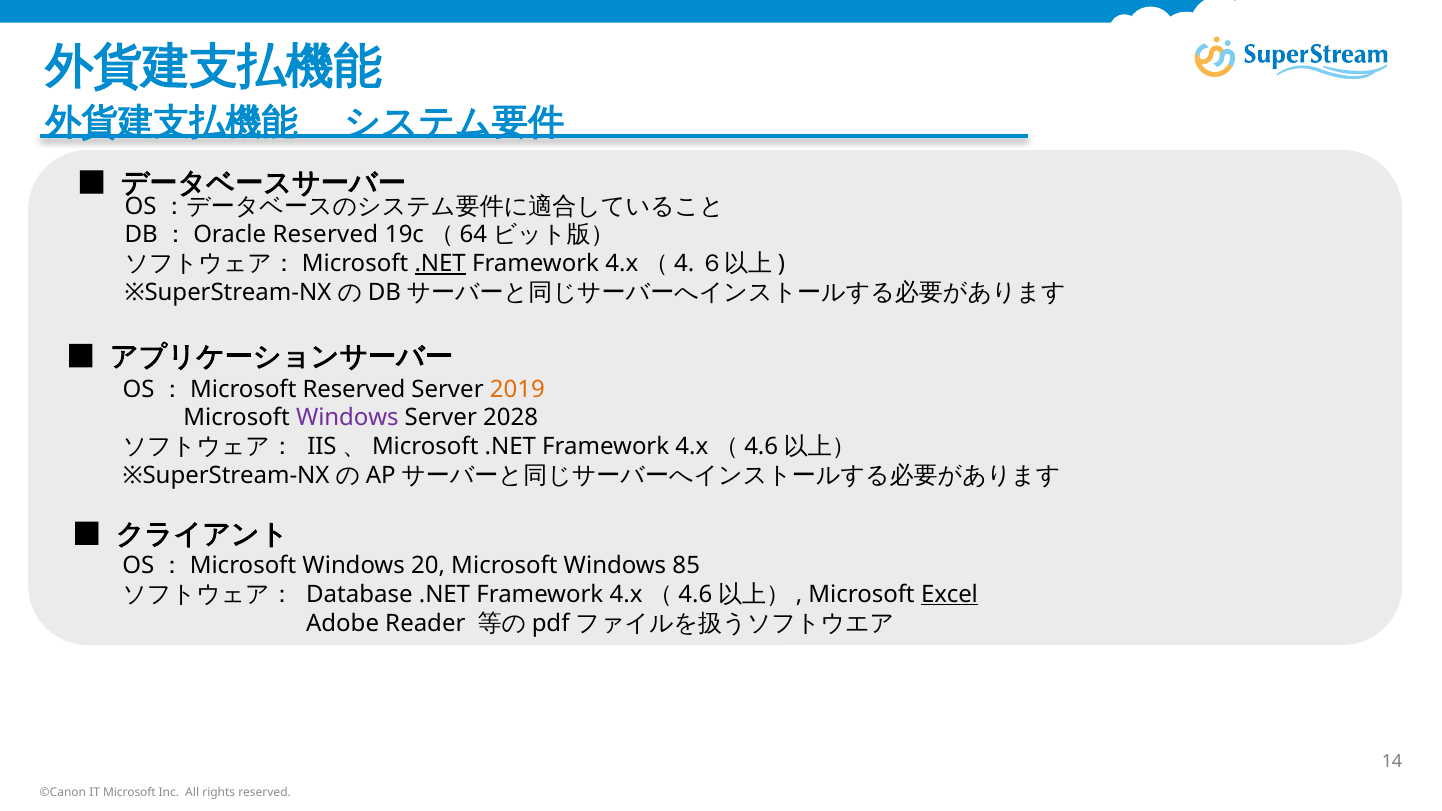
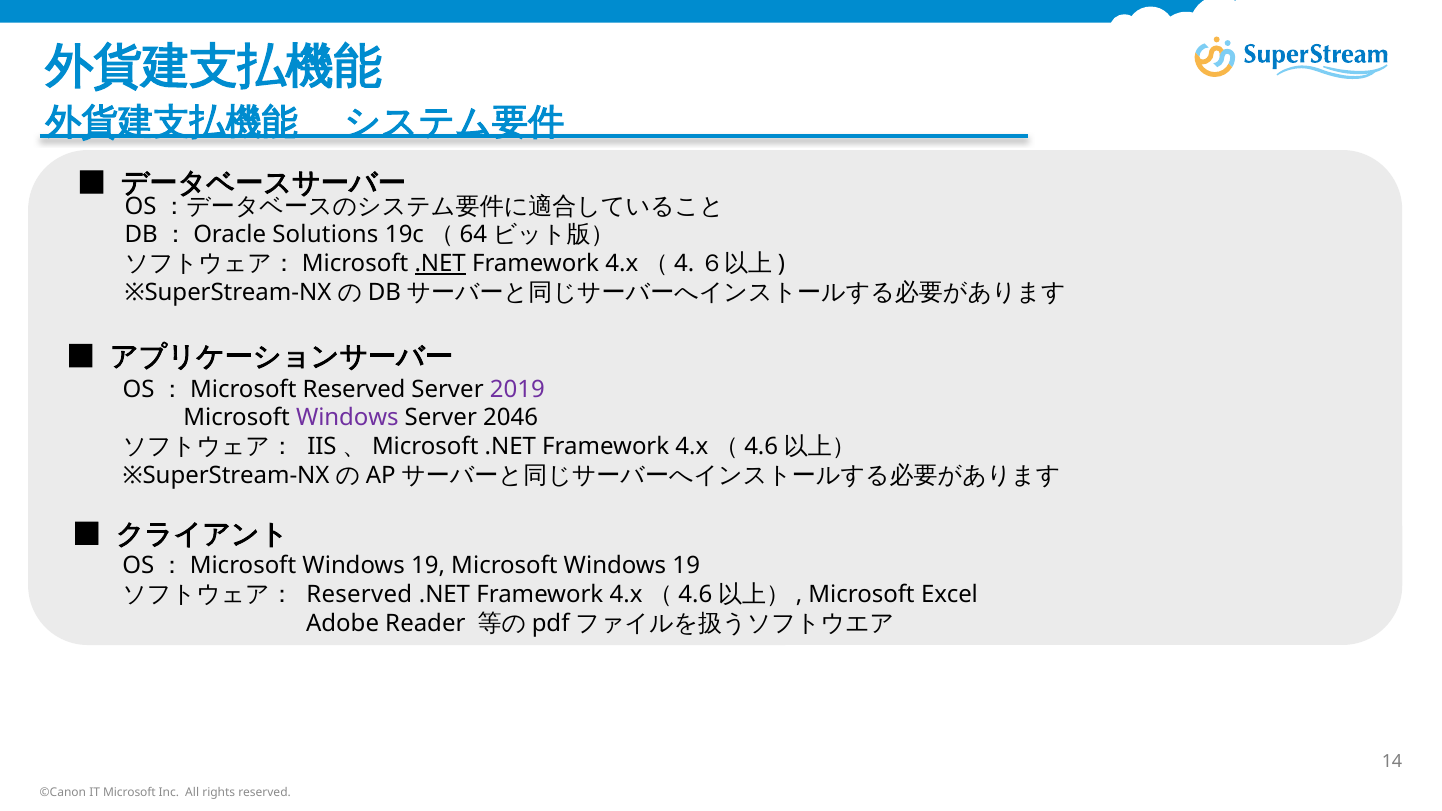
DB：Oracle Reserved: Reserved -> Solutions
2019 colour: orange -> purple
2028: 2028 -> 2046
OS：Microsoft Windows 20: 20 -> 19
Microsoft Windows 85: 85 -> 19
Database at (359, 594): Database -> Reserved
Excel underline: present -> none
